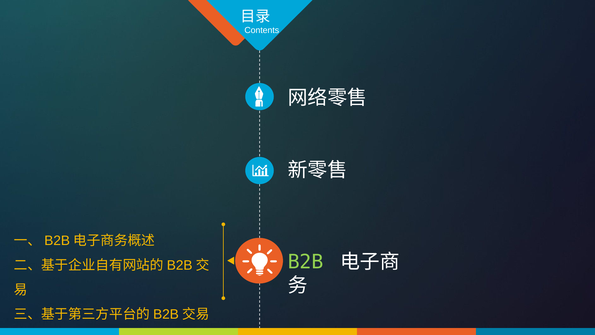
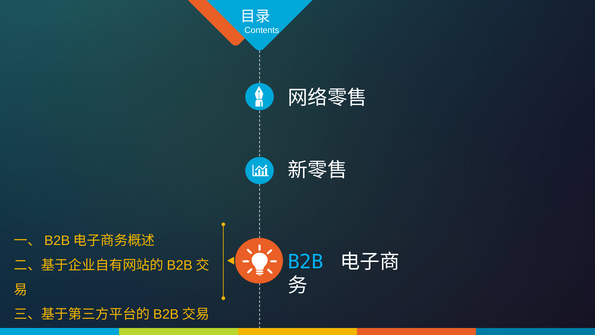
B2B colour: light green -> light blue
